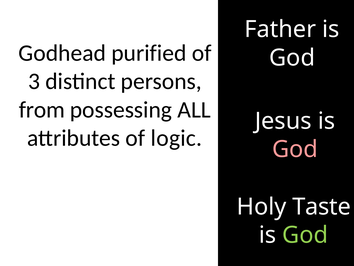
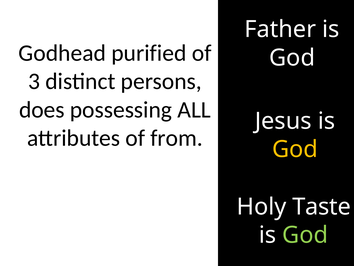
from: from -> does
logic: logic -> from
God at (295, 149) colour: pink -> yellow
